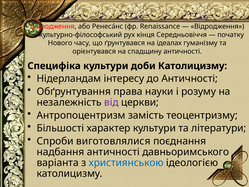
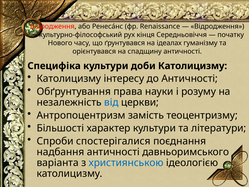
Нідерландам at (69, 79): Нідерландам -> Католицизму
від colour: purple -> blue
виготовлялися: виготовлялися -> спостерігалися
